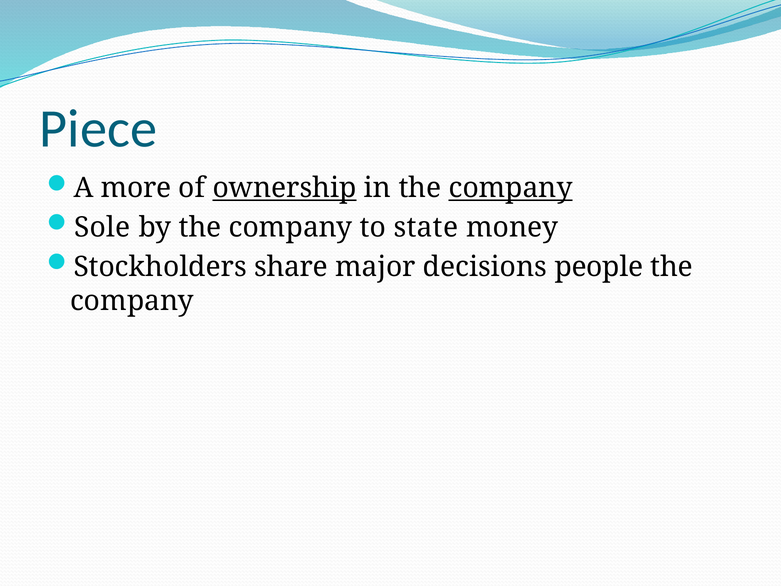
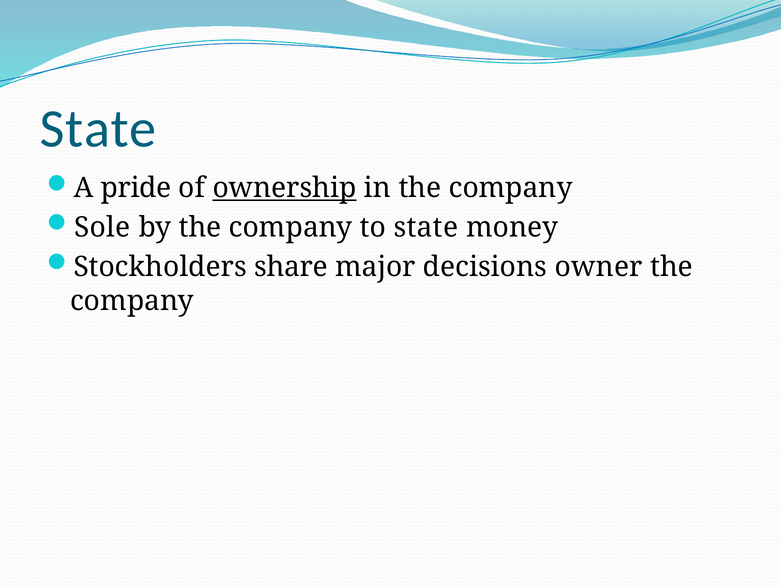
Piece at (98, 129): Piece -> State
more: more -> pride
company at (511, 188) underline: present -> none
people: people -> owner
